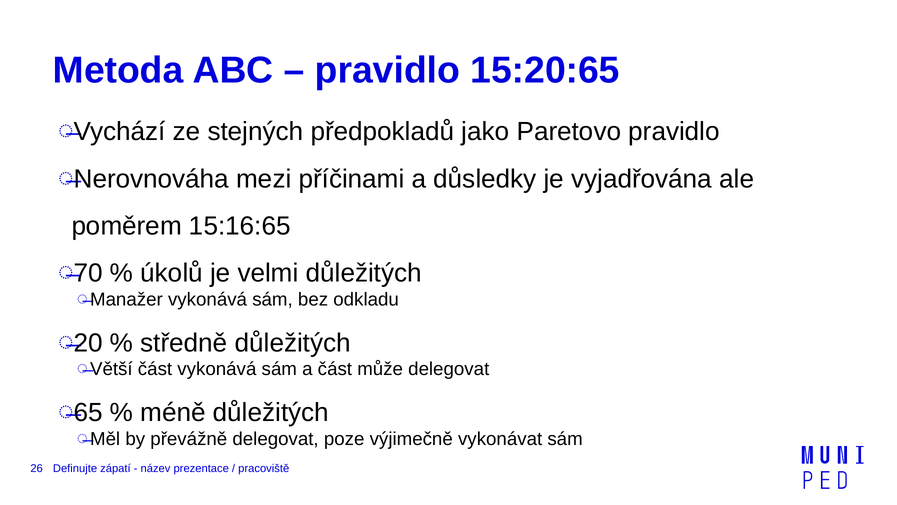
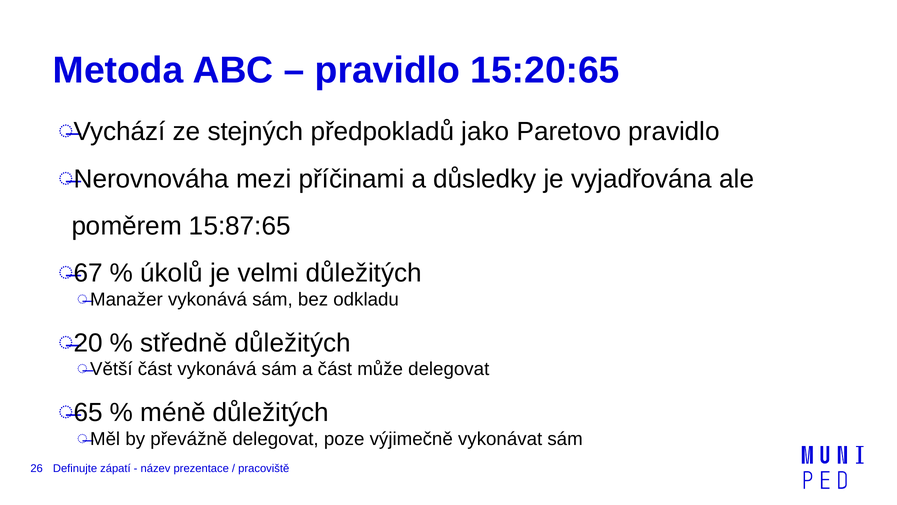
15:16:65: 15:16:65 -> 15:87:65
70: 70 -> 67
